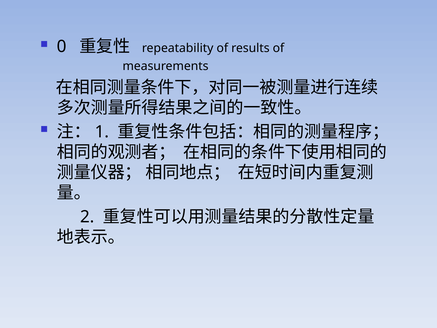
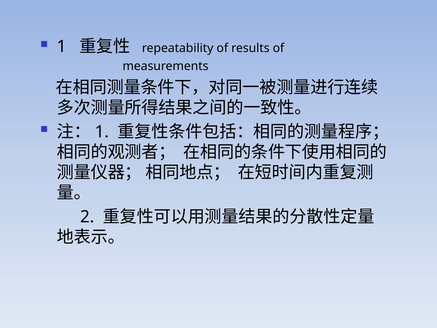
0 at (62, 47): 0 -> 1
